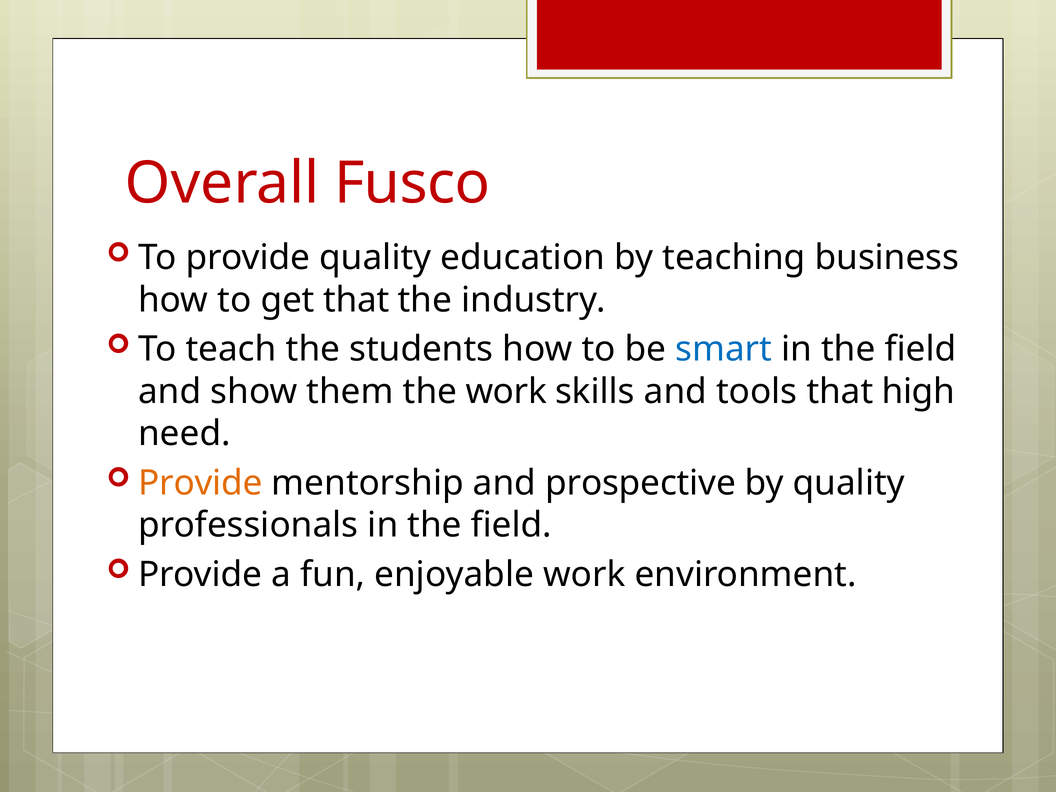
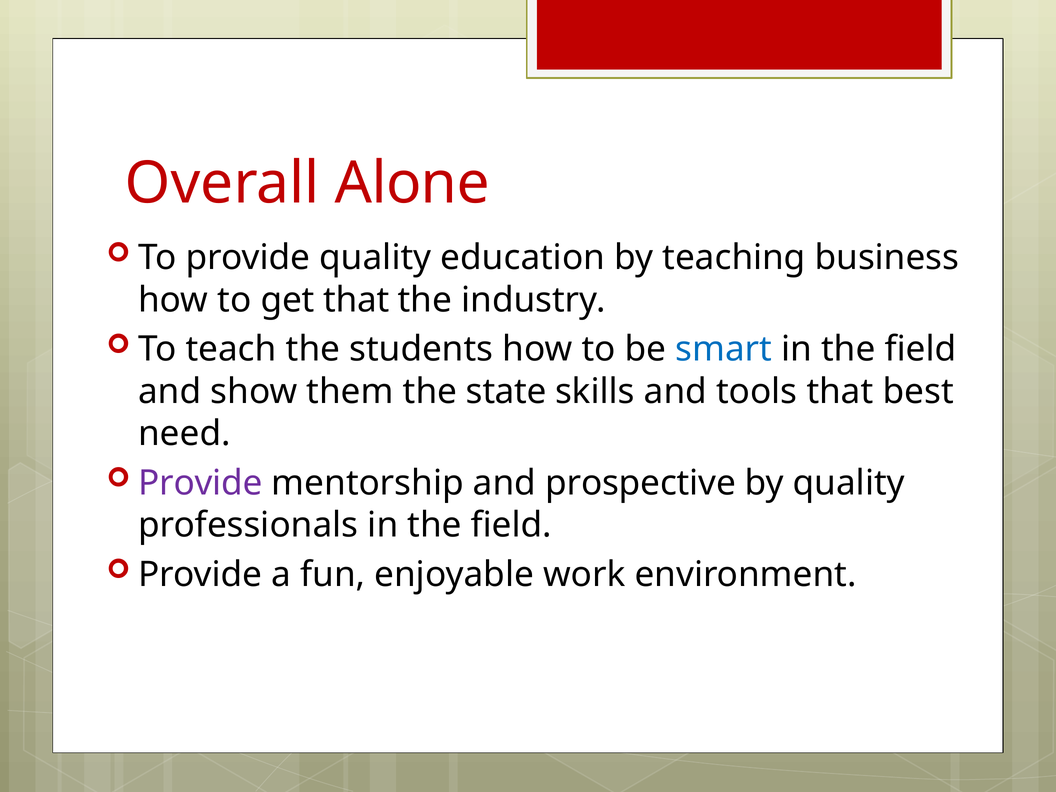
Fusco: Fusco -> Alone
the work: work -> state
high: high -> best
Provide at (200, 483) colour: orange -> purple
